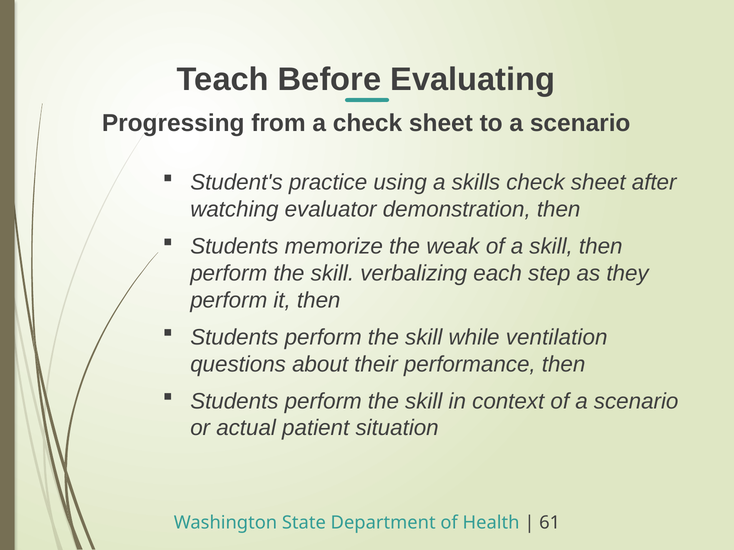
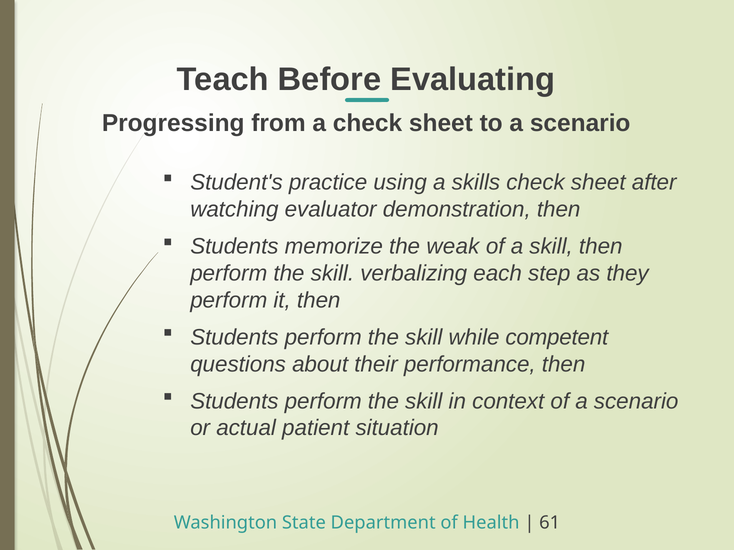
ventilation: ventilation -> competent
